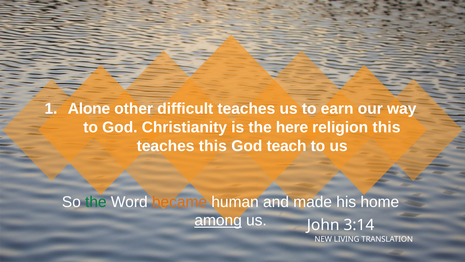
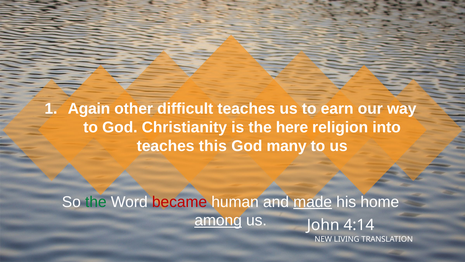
Alone: Alone -> Again
religion this: this -> into
teach: teach -> many
became colour: orange -> red
made underline: none -> present
3:14: 3:14 -> 4:14
